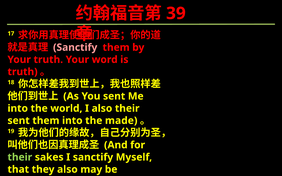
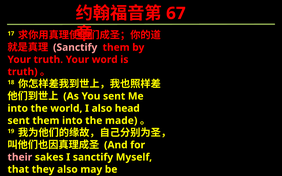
39: 39 -> 67
also their: their -> head
their at (20, 157) colour: light green -> pink
